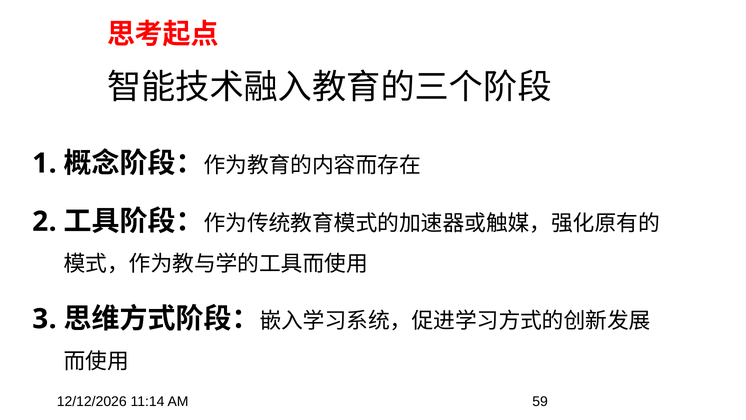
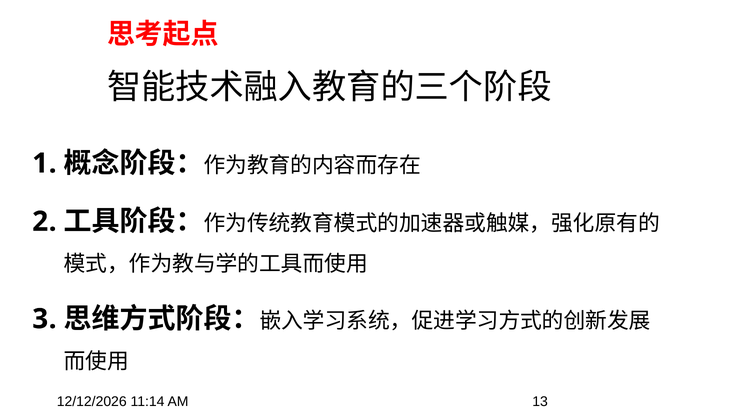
59: 59 -> 13
